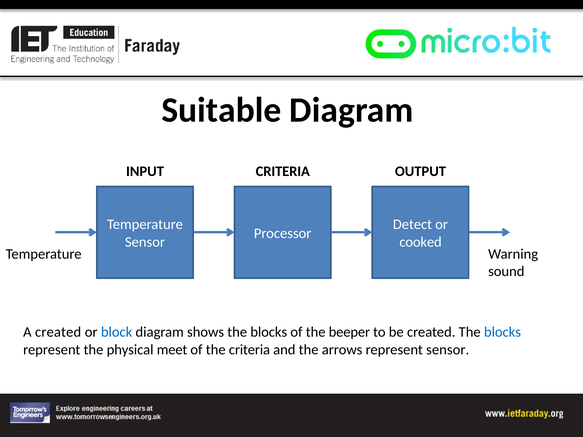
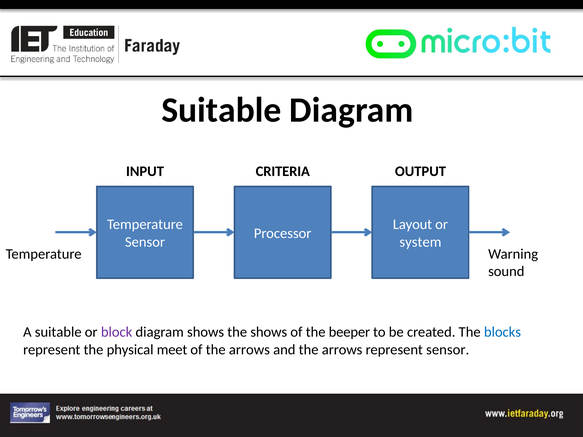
Detect: Detect -> Layout
cooked: cooked -> system
A created: created -> suitable
block colour: blue -> purple
shows the blocks: blocks -> shows
of the criteria: criteria -> arrows
